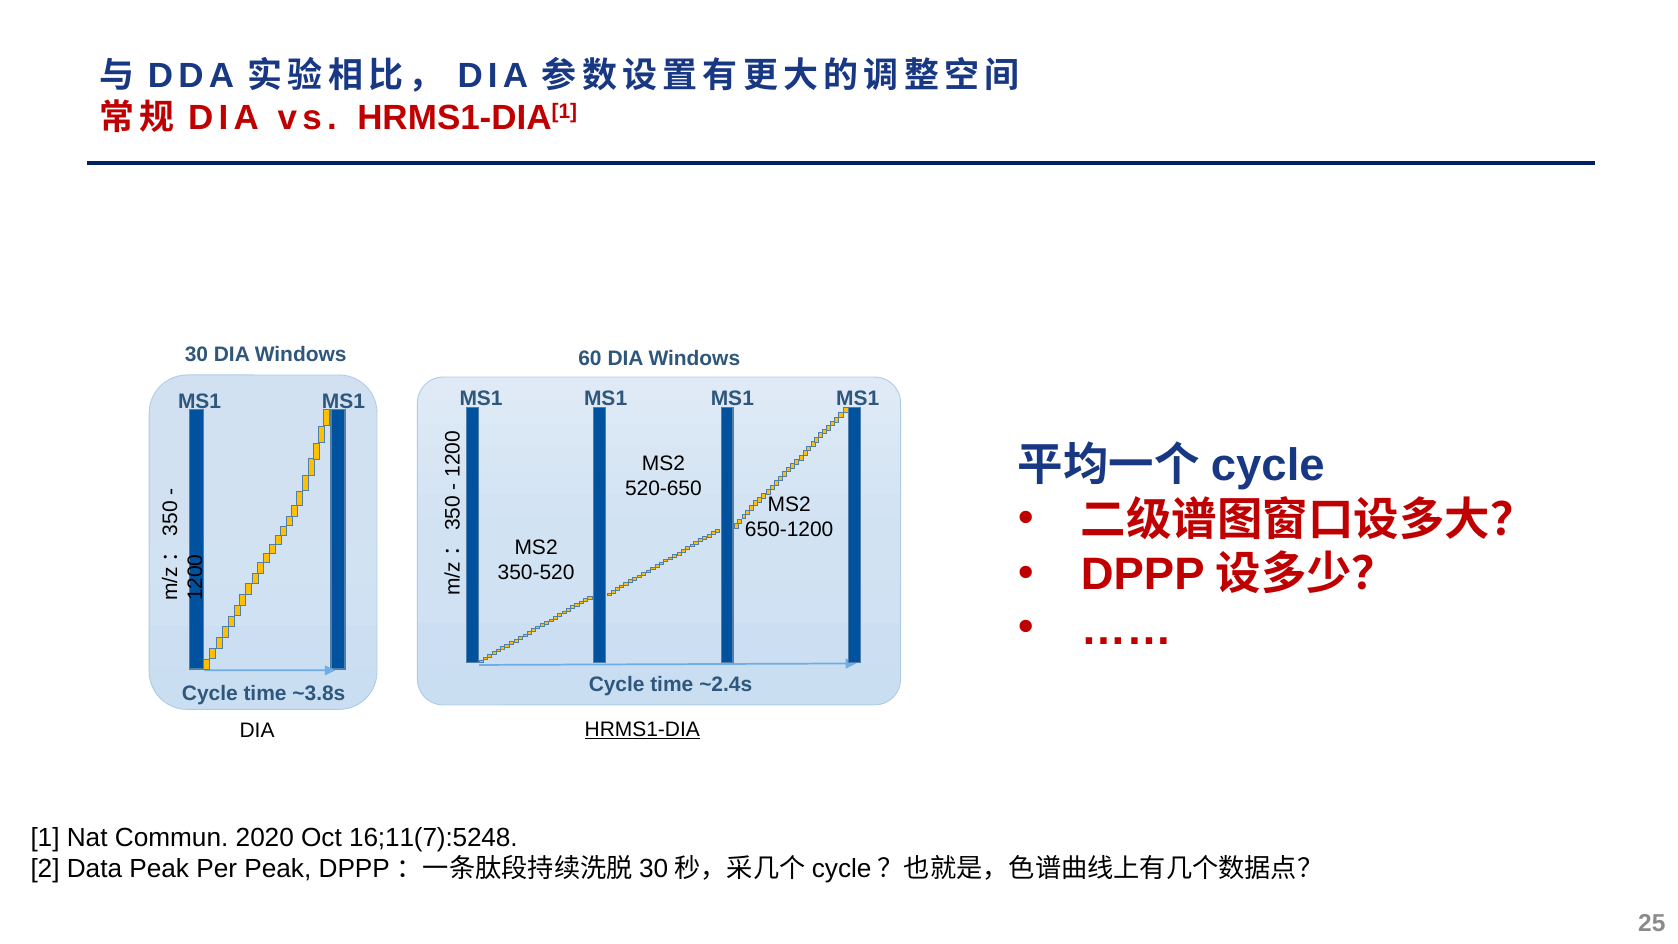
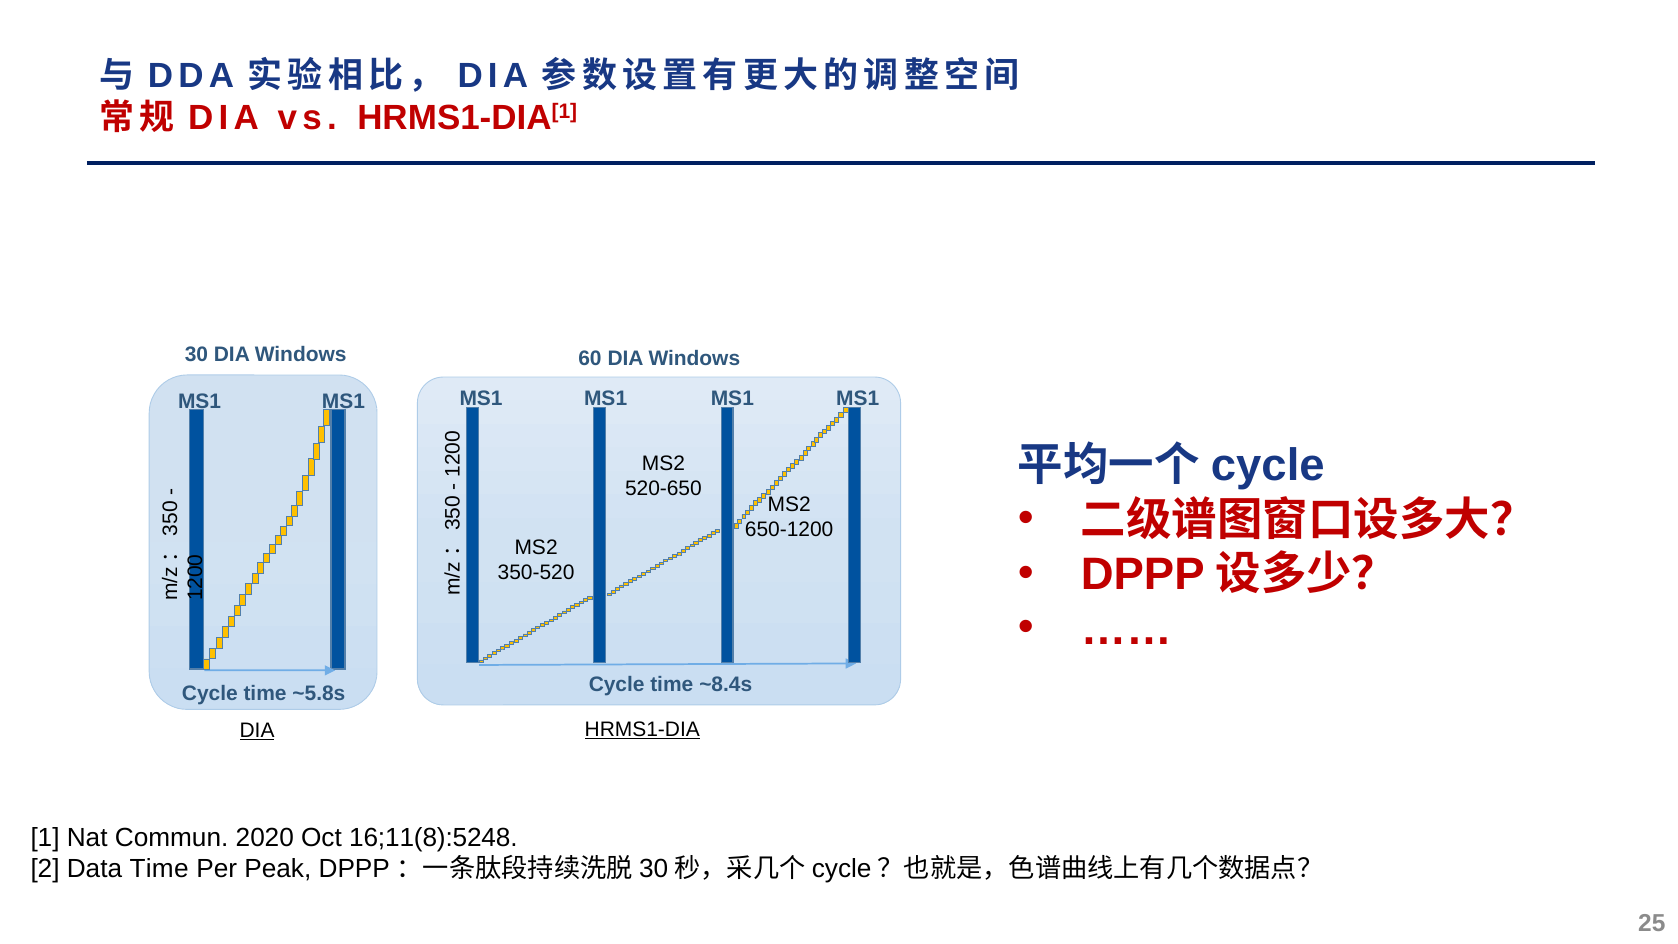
~2.4s: ~2.4s -> ~8.4s
~3.8s: ~3.8s -> ~5.8s
DIA at (257, 731) underline: none -> present
16;11(7):5248: 16;11(7):5248 -> 16;11(8):5248
Data Peak: Peak -> Time
